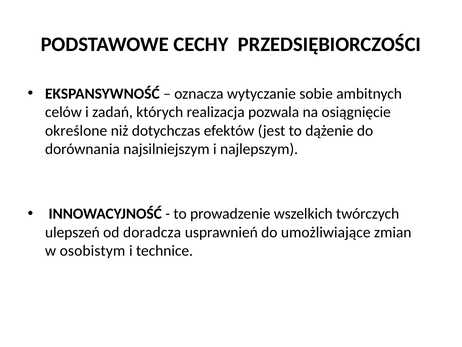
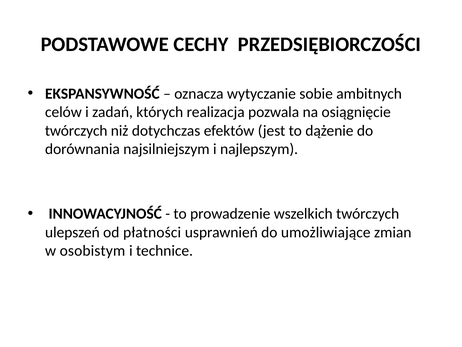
określone at (76, 130): określone -> twórczych
doradcza: doradcza -> płatności
